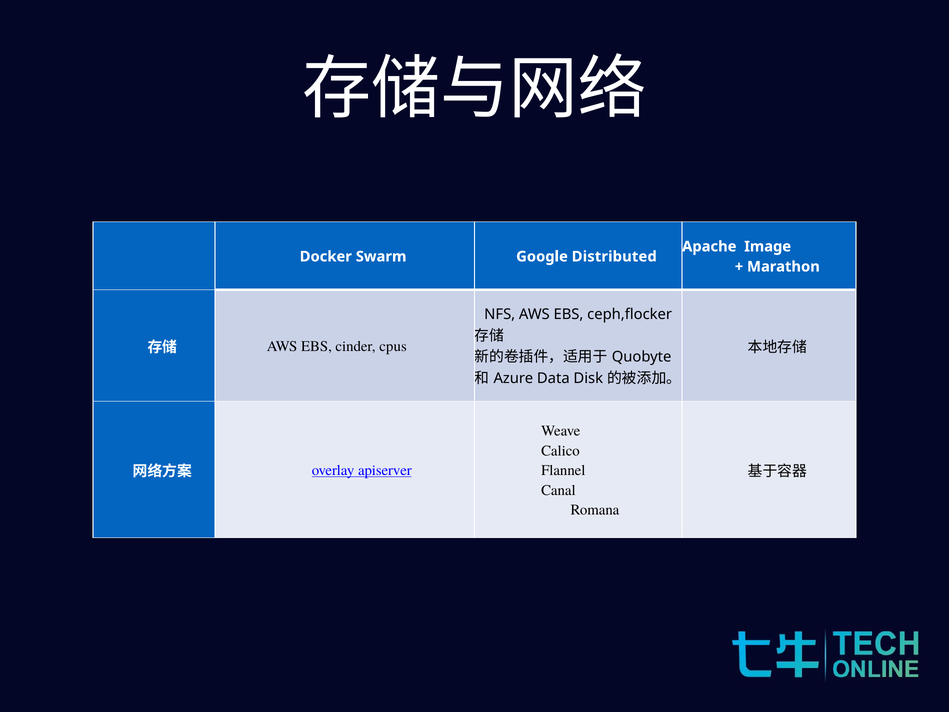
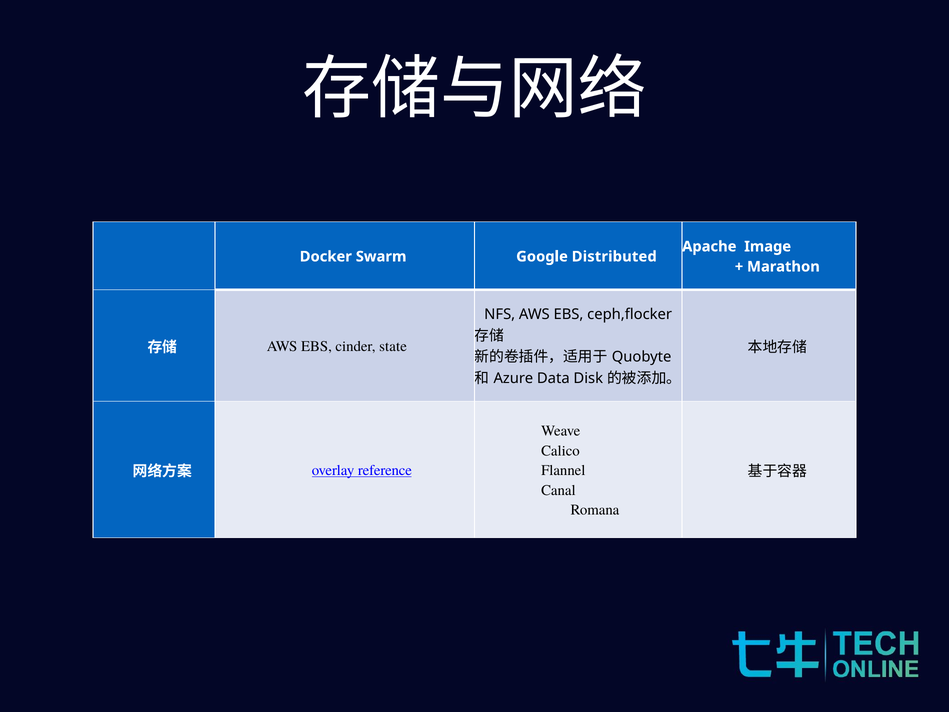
cpus: cpus -> state
apiserver: apiserver -> reference
